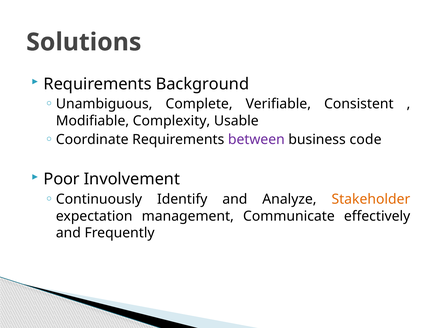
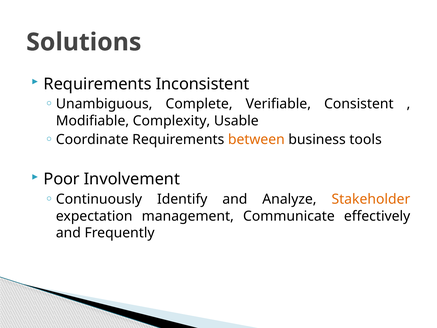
Background: Background -> Inconsistent
between colour: purple -> orange
code: code -> tools
